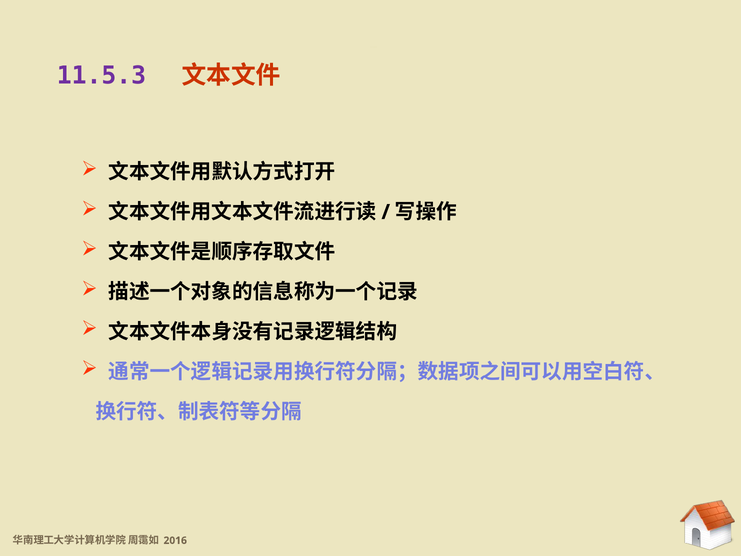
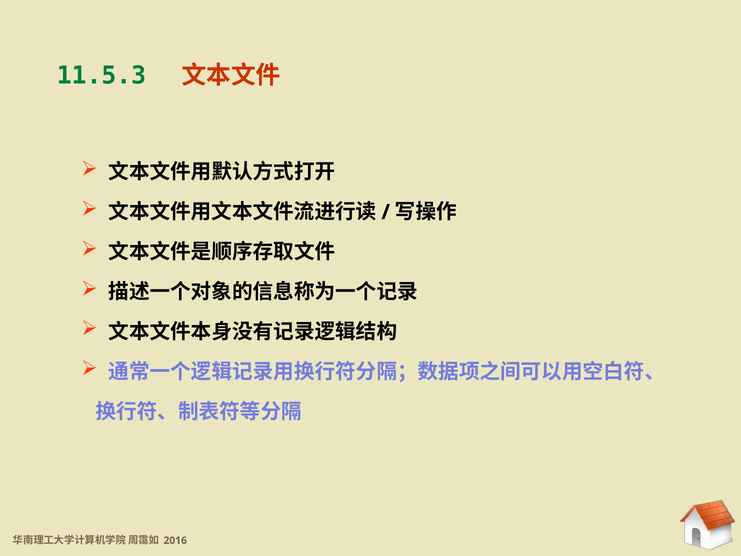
11.5.3 at (101, 76) colour: purple -> green
